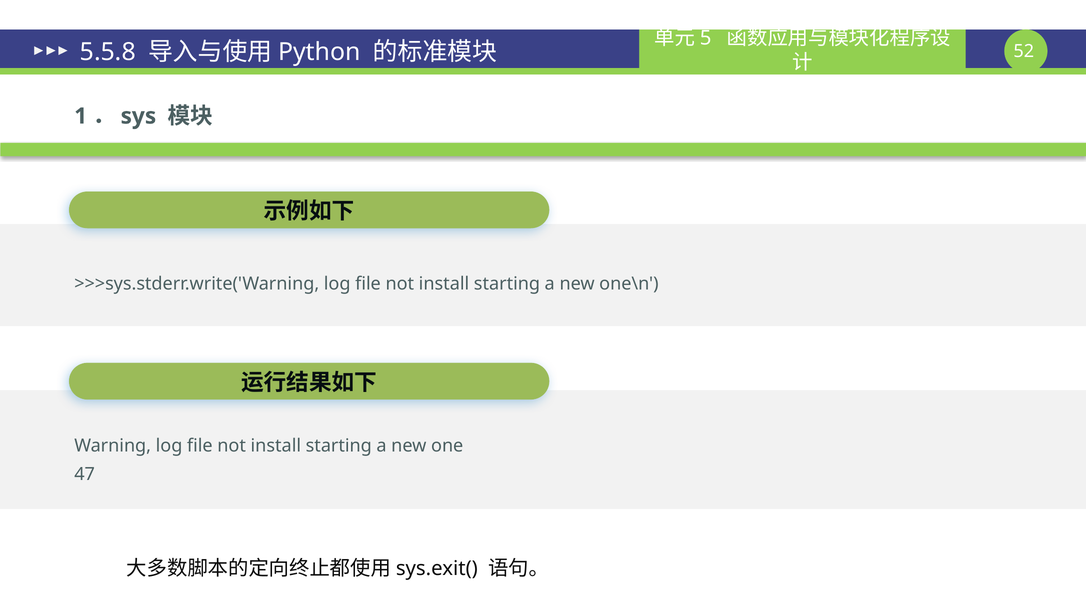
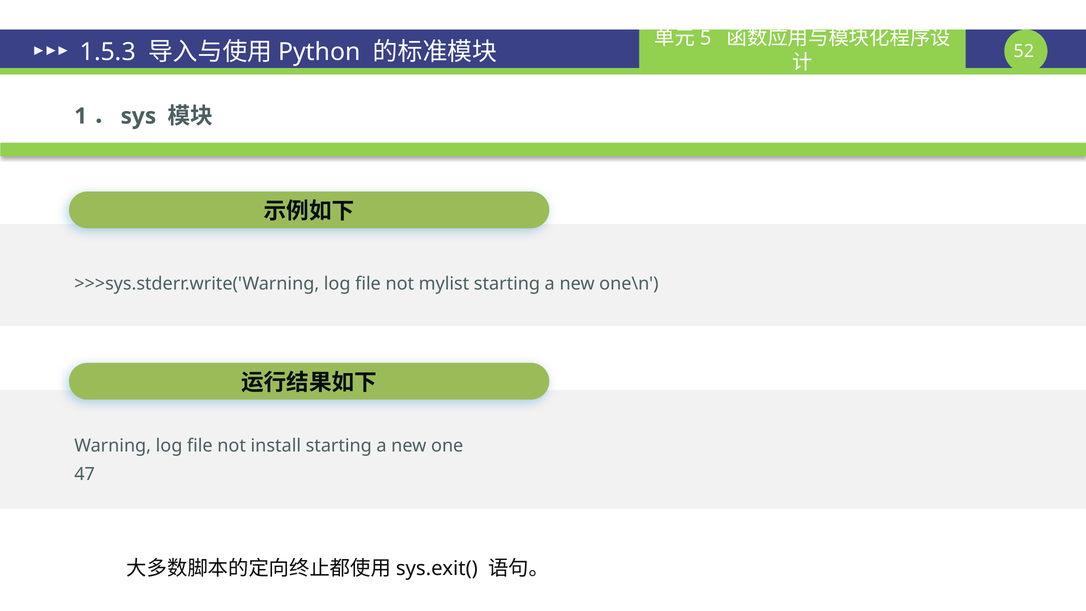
5.5.8: 5.5.8 -> 1.5.3
install at (444, 284): install -> mylist
